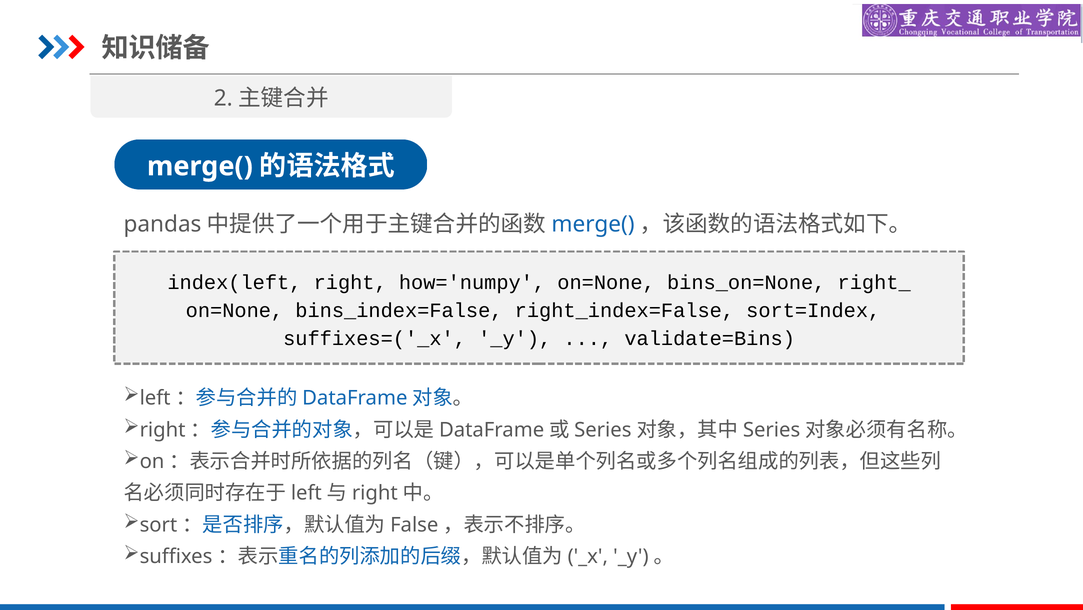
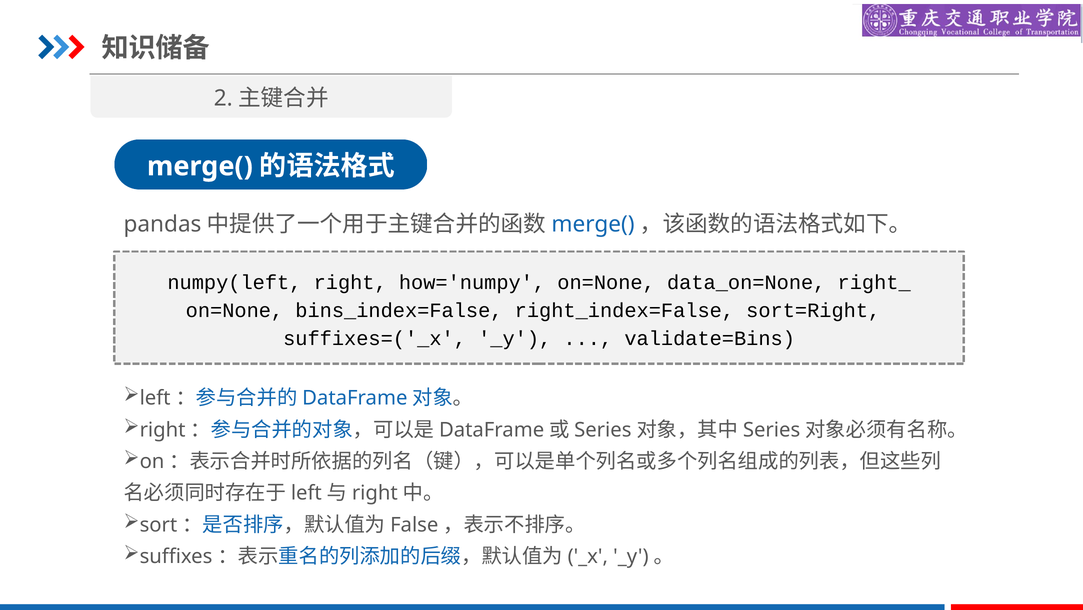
index(left: index(left -> numpy(left
bins_on=None: bins_on=None -> data_on=None
sort=Index: sort=Index -> sort=Right
